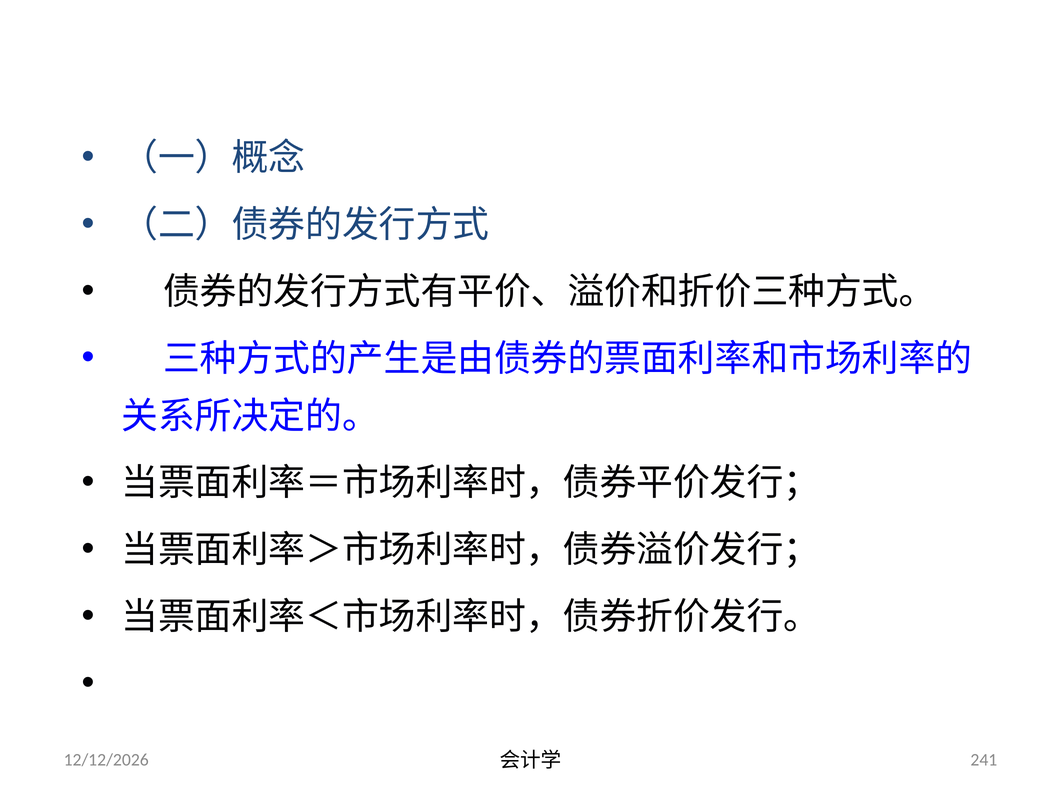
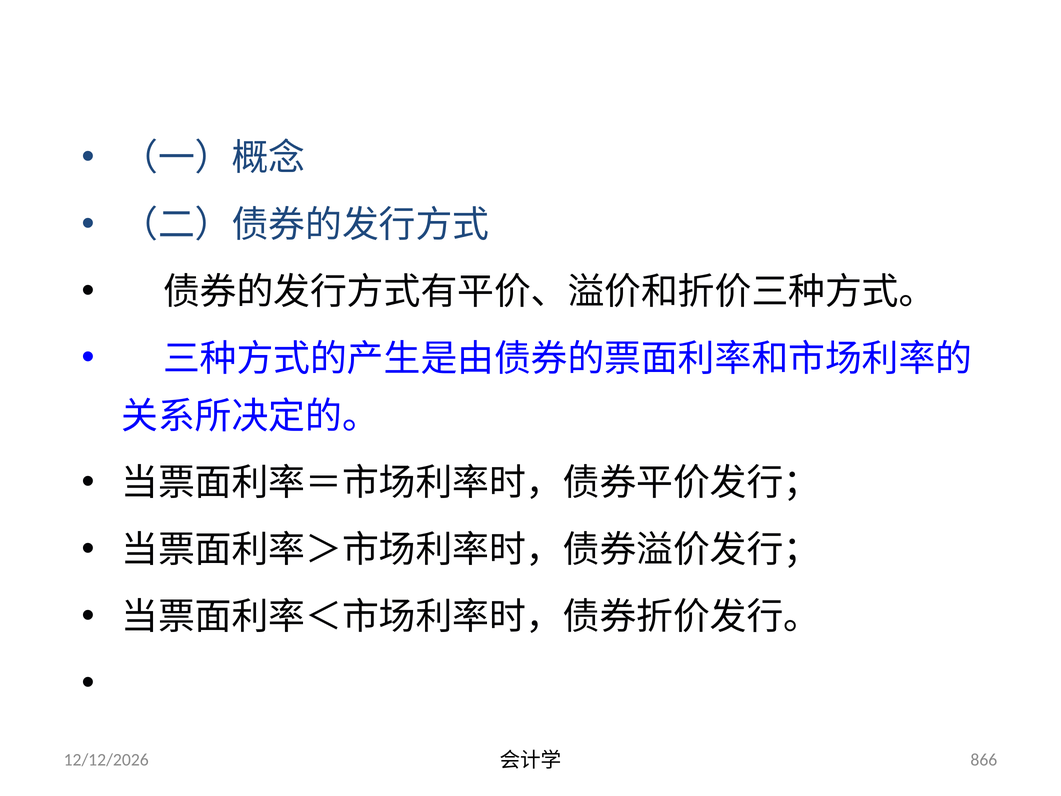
241: 241 -> 866
